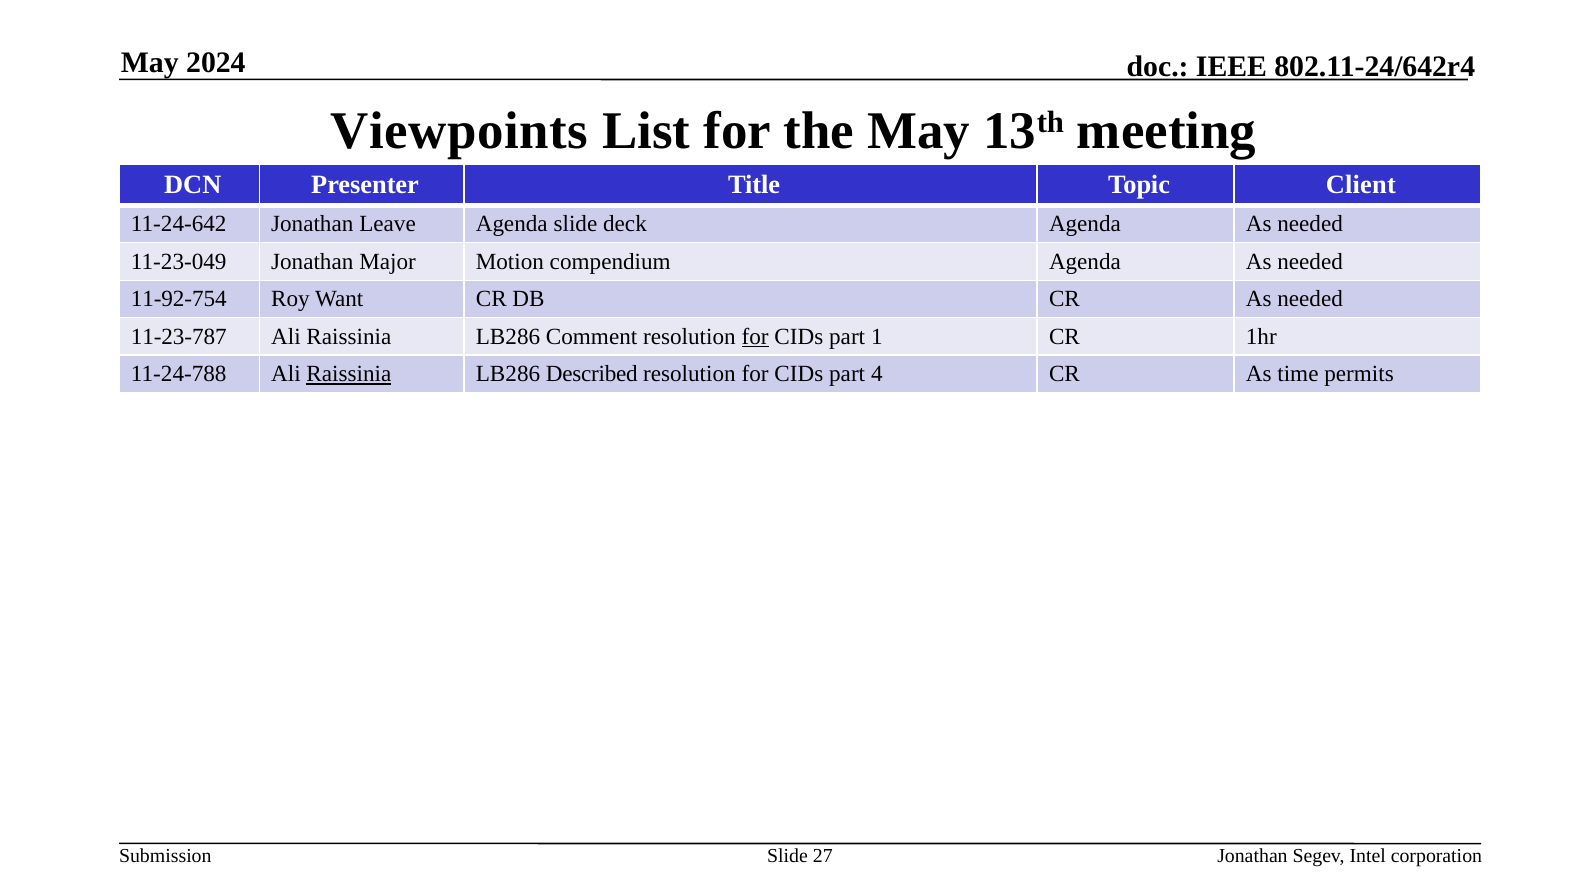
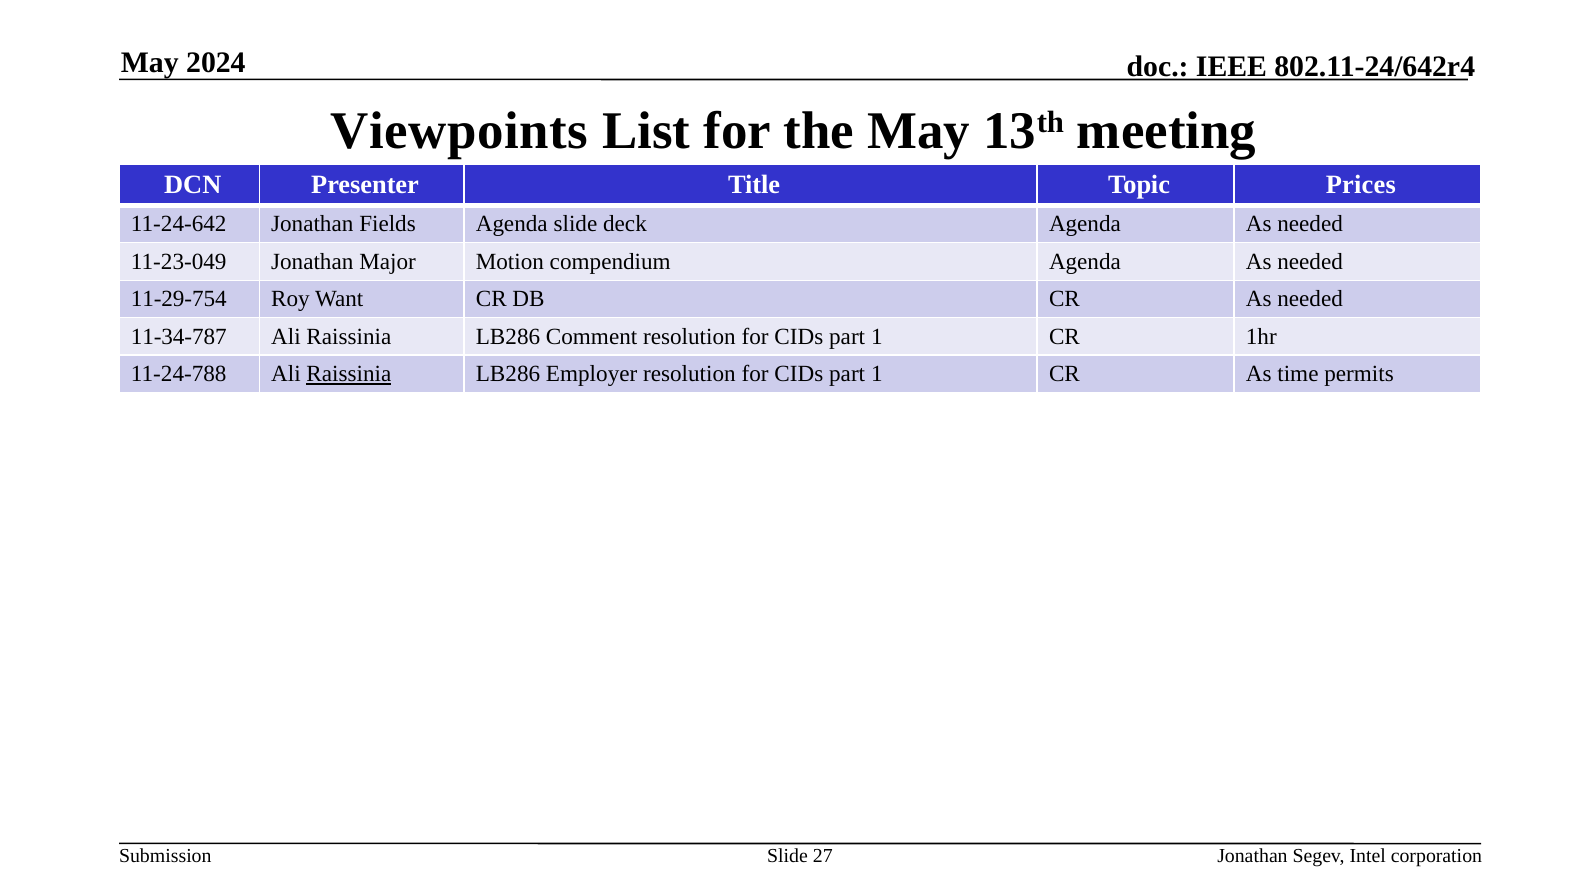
Client: Client -> Prices
Leave: Leave -> Fields
11-92-754: 11-92-754 -> 11-29-754
11-23-787: 11-23-787 -> 11-34-787
for at (755, 336) underline: present -> none
Described: Described -> Employer
4 at (877, 374): 4 -> 1
